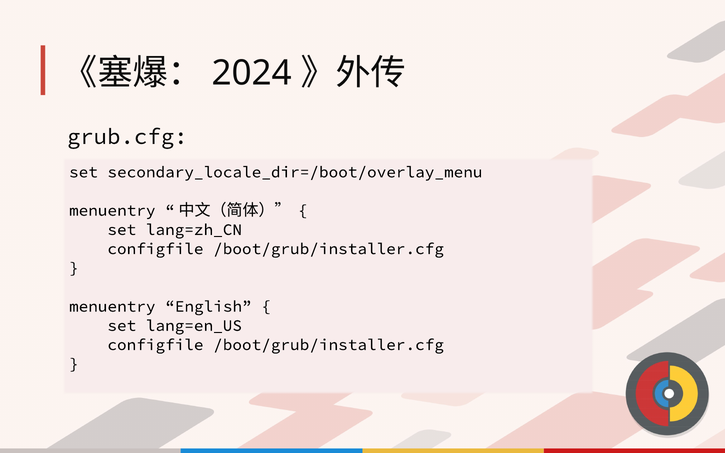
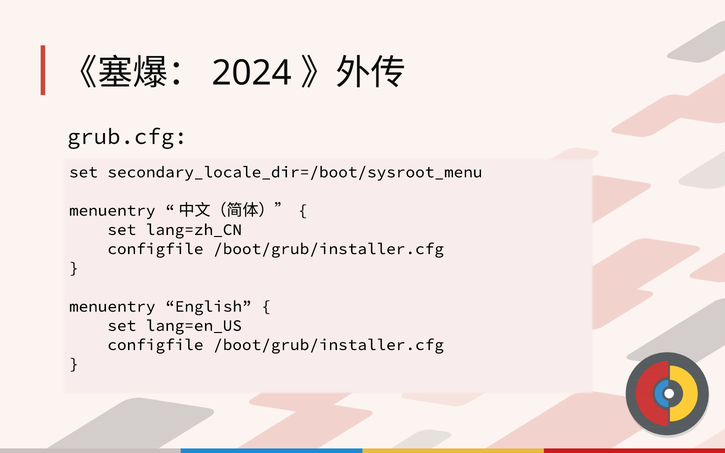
secondary_locale_dir=/boot/overlay_menu: secondary_locale_dir=/boot/overlay_menu -> secondary_locale_dir=/boot/sysroot_menu
